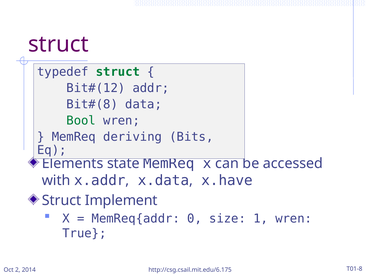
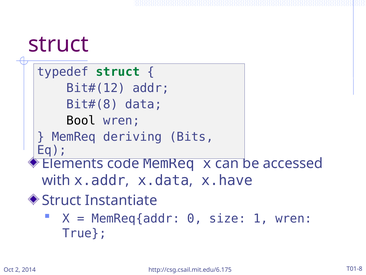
Bool colour: green -> black
state: state -> code
Implement: Implement -> Instantiate
